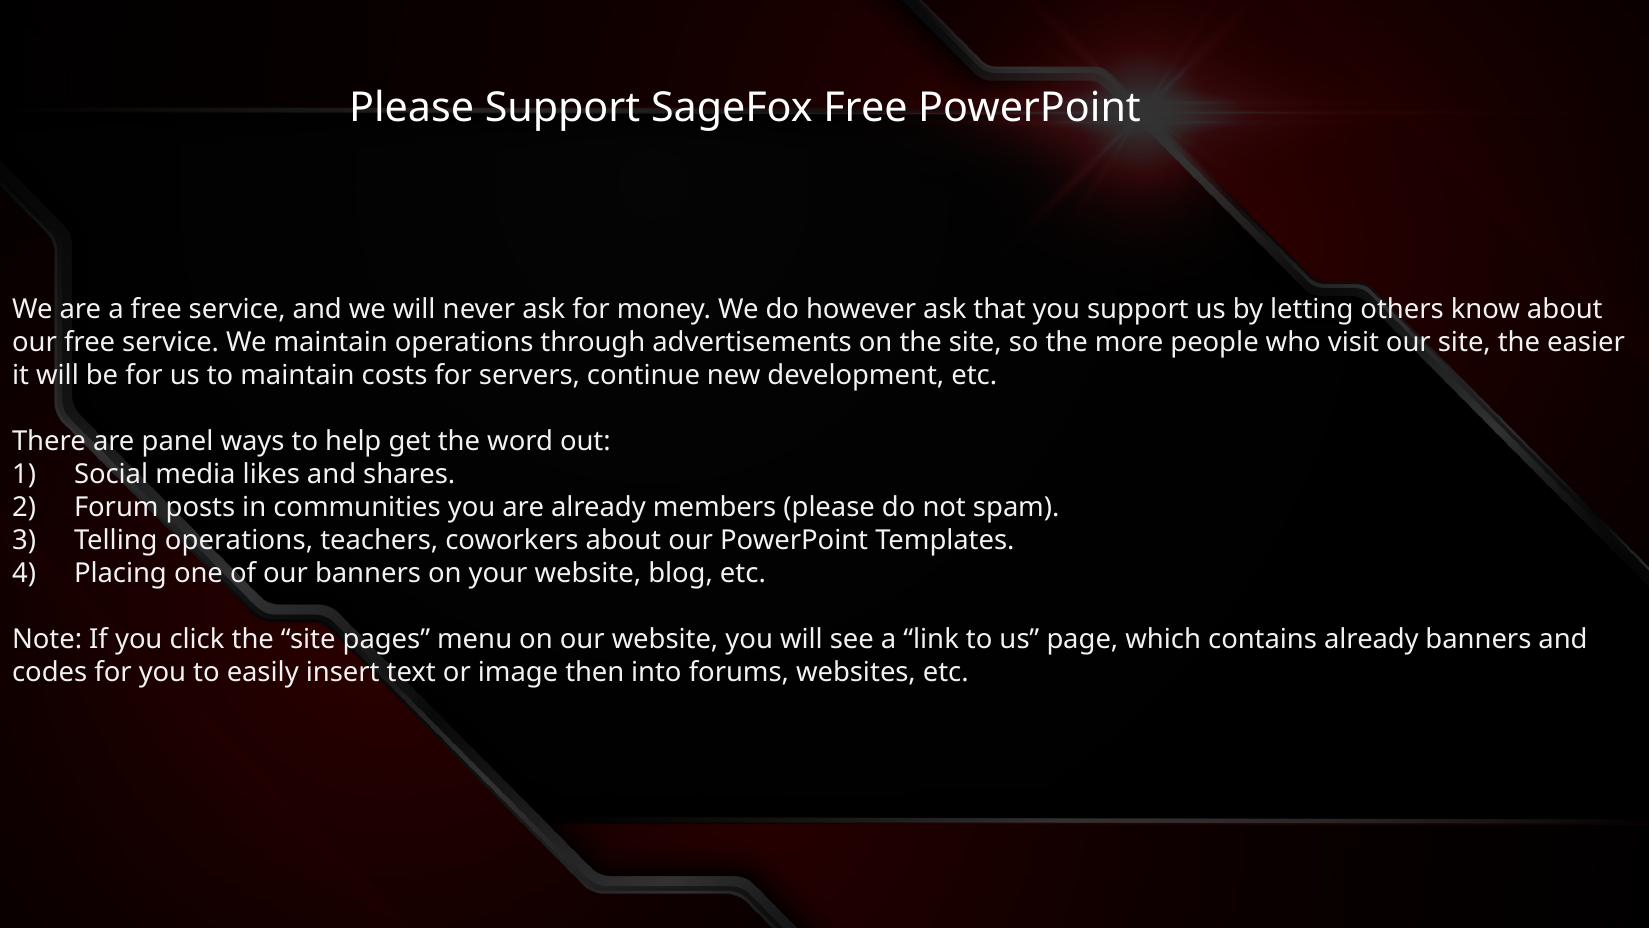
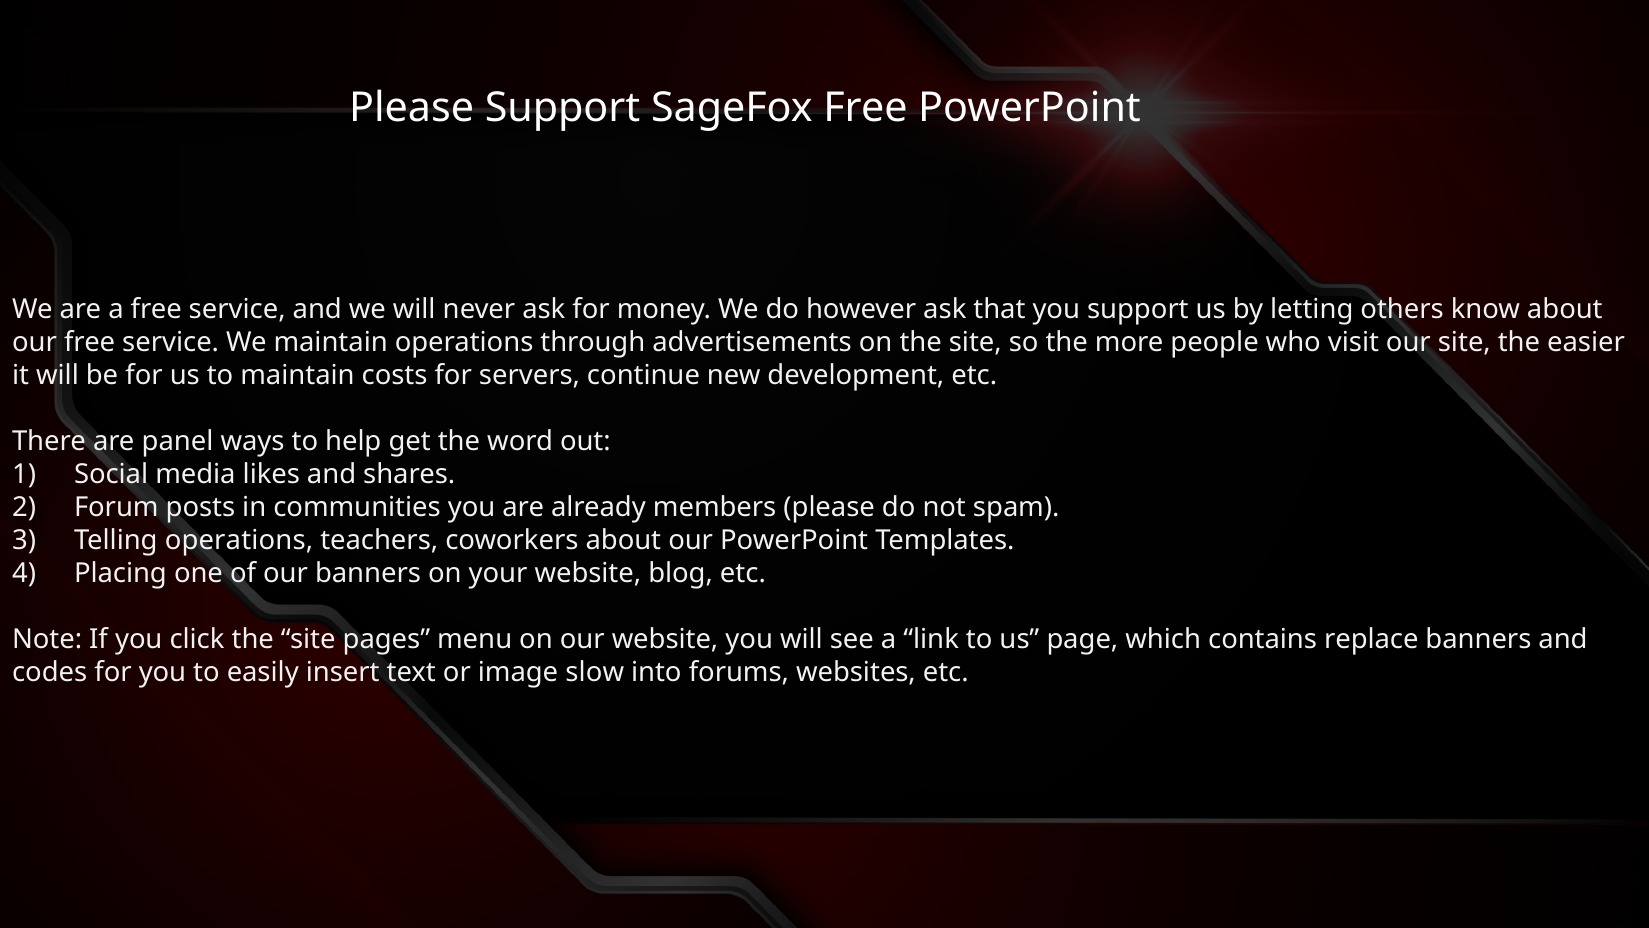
contains already: already -> replace
then: then -> slow
